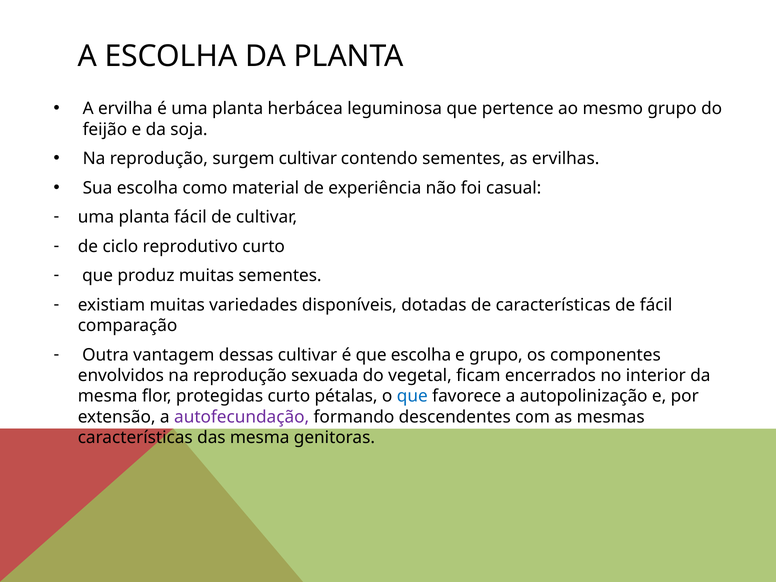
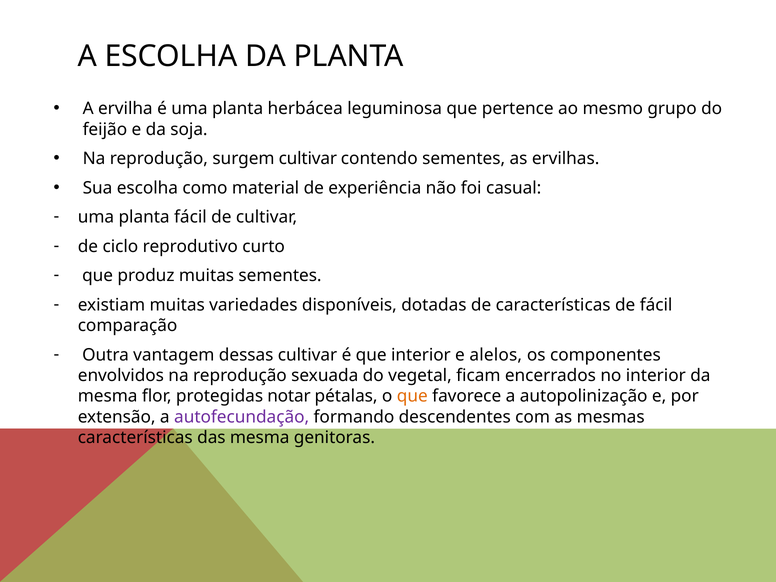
que escolha: escolha -> interior
e grupo: grupo -> alelos
protegidas curto: curto -> notar
que at (412, 396) colour: blue -> orange
